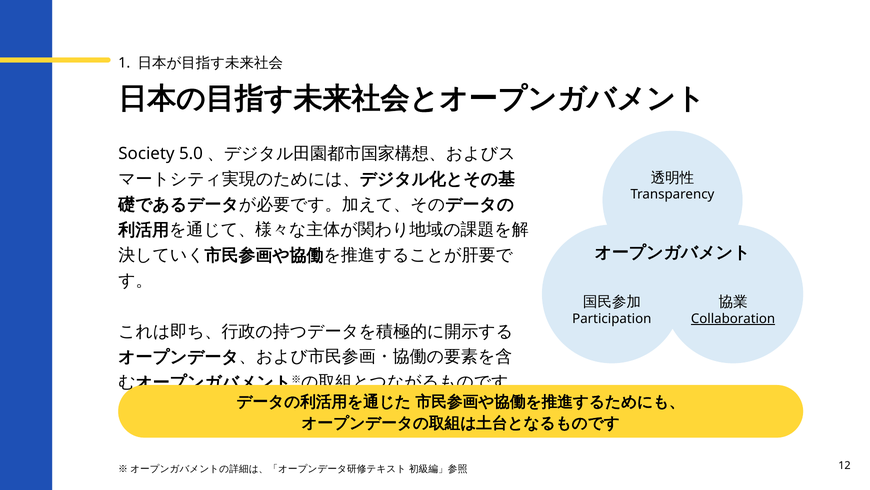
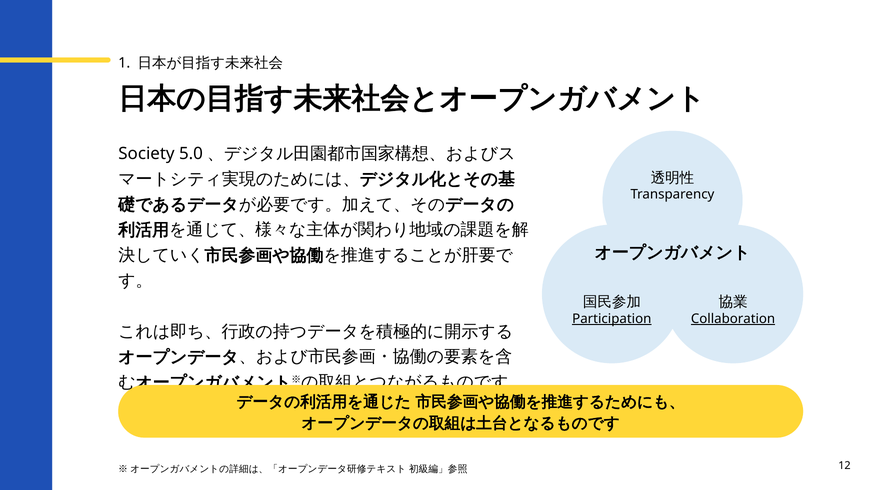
Participation underline: none -> present
